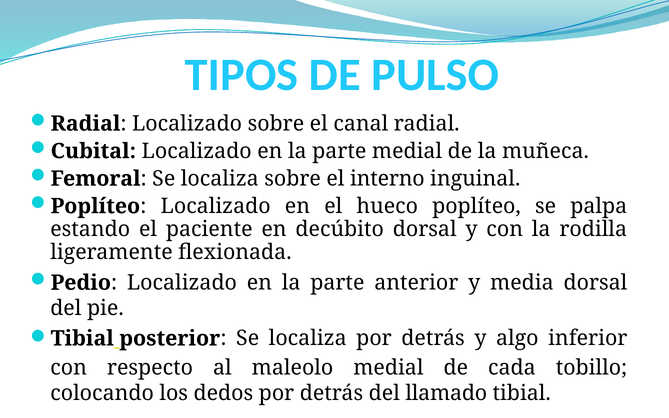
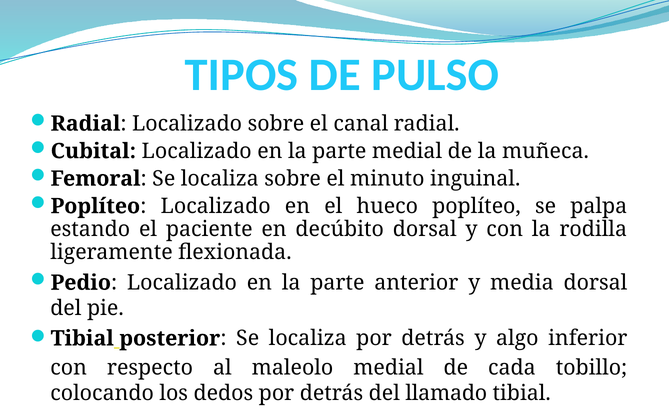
interno: interno -> minuto
